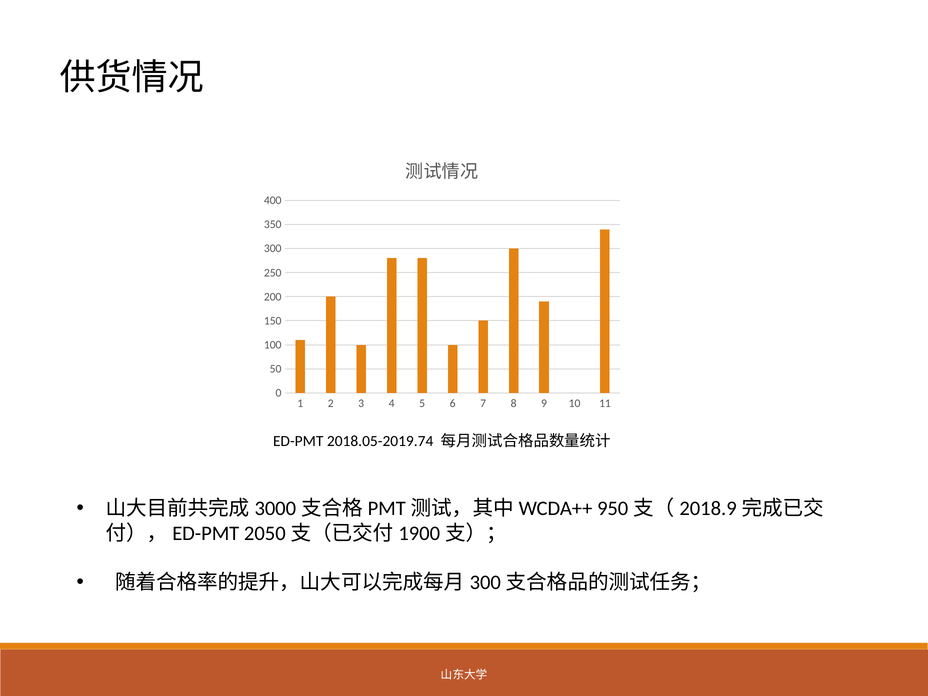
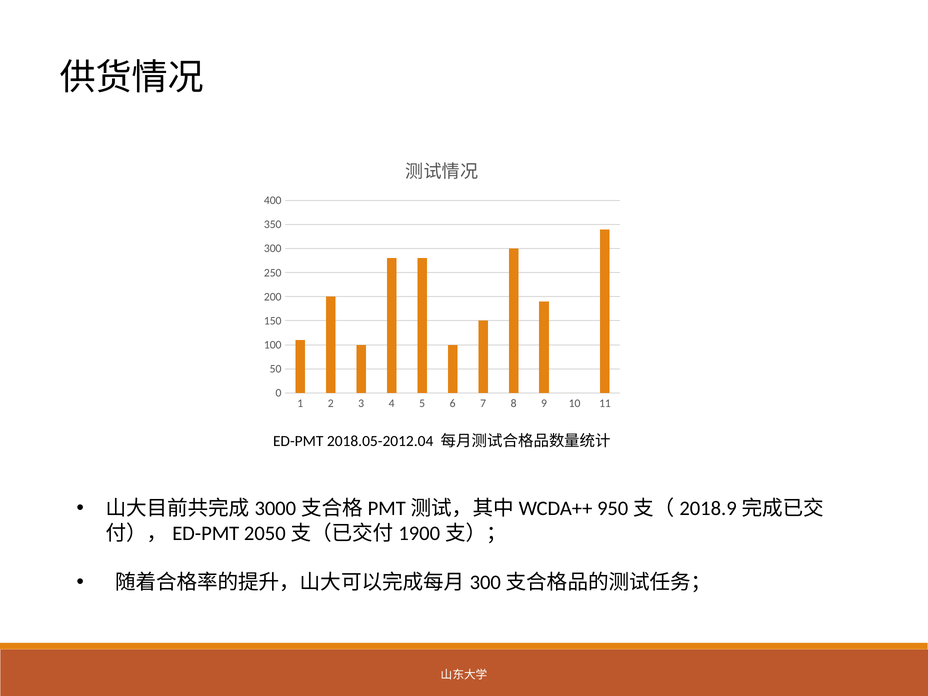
2018.05-2019.74: 2018.05-2019.74 -> 2018.05-2012.04
